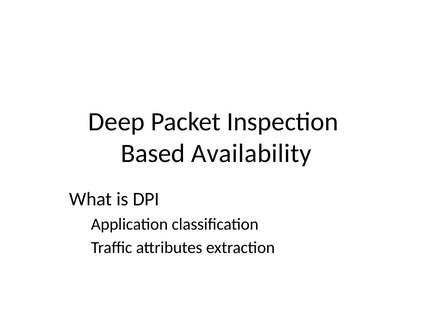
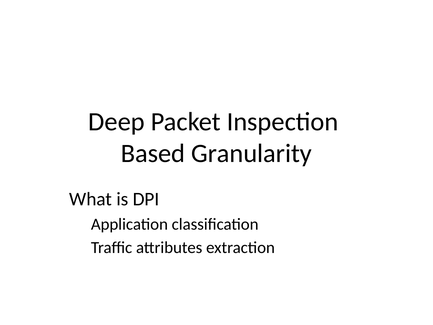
Availability: Availability -> Granularity
